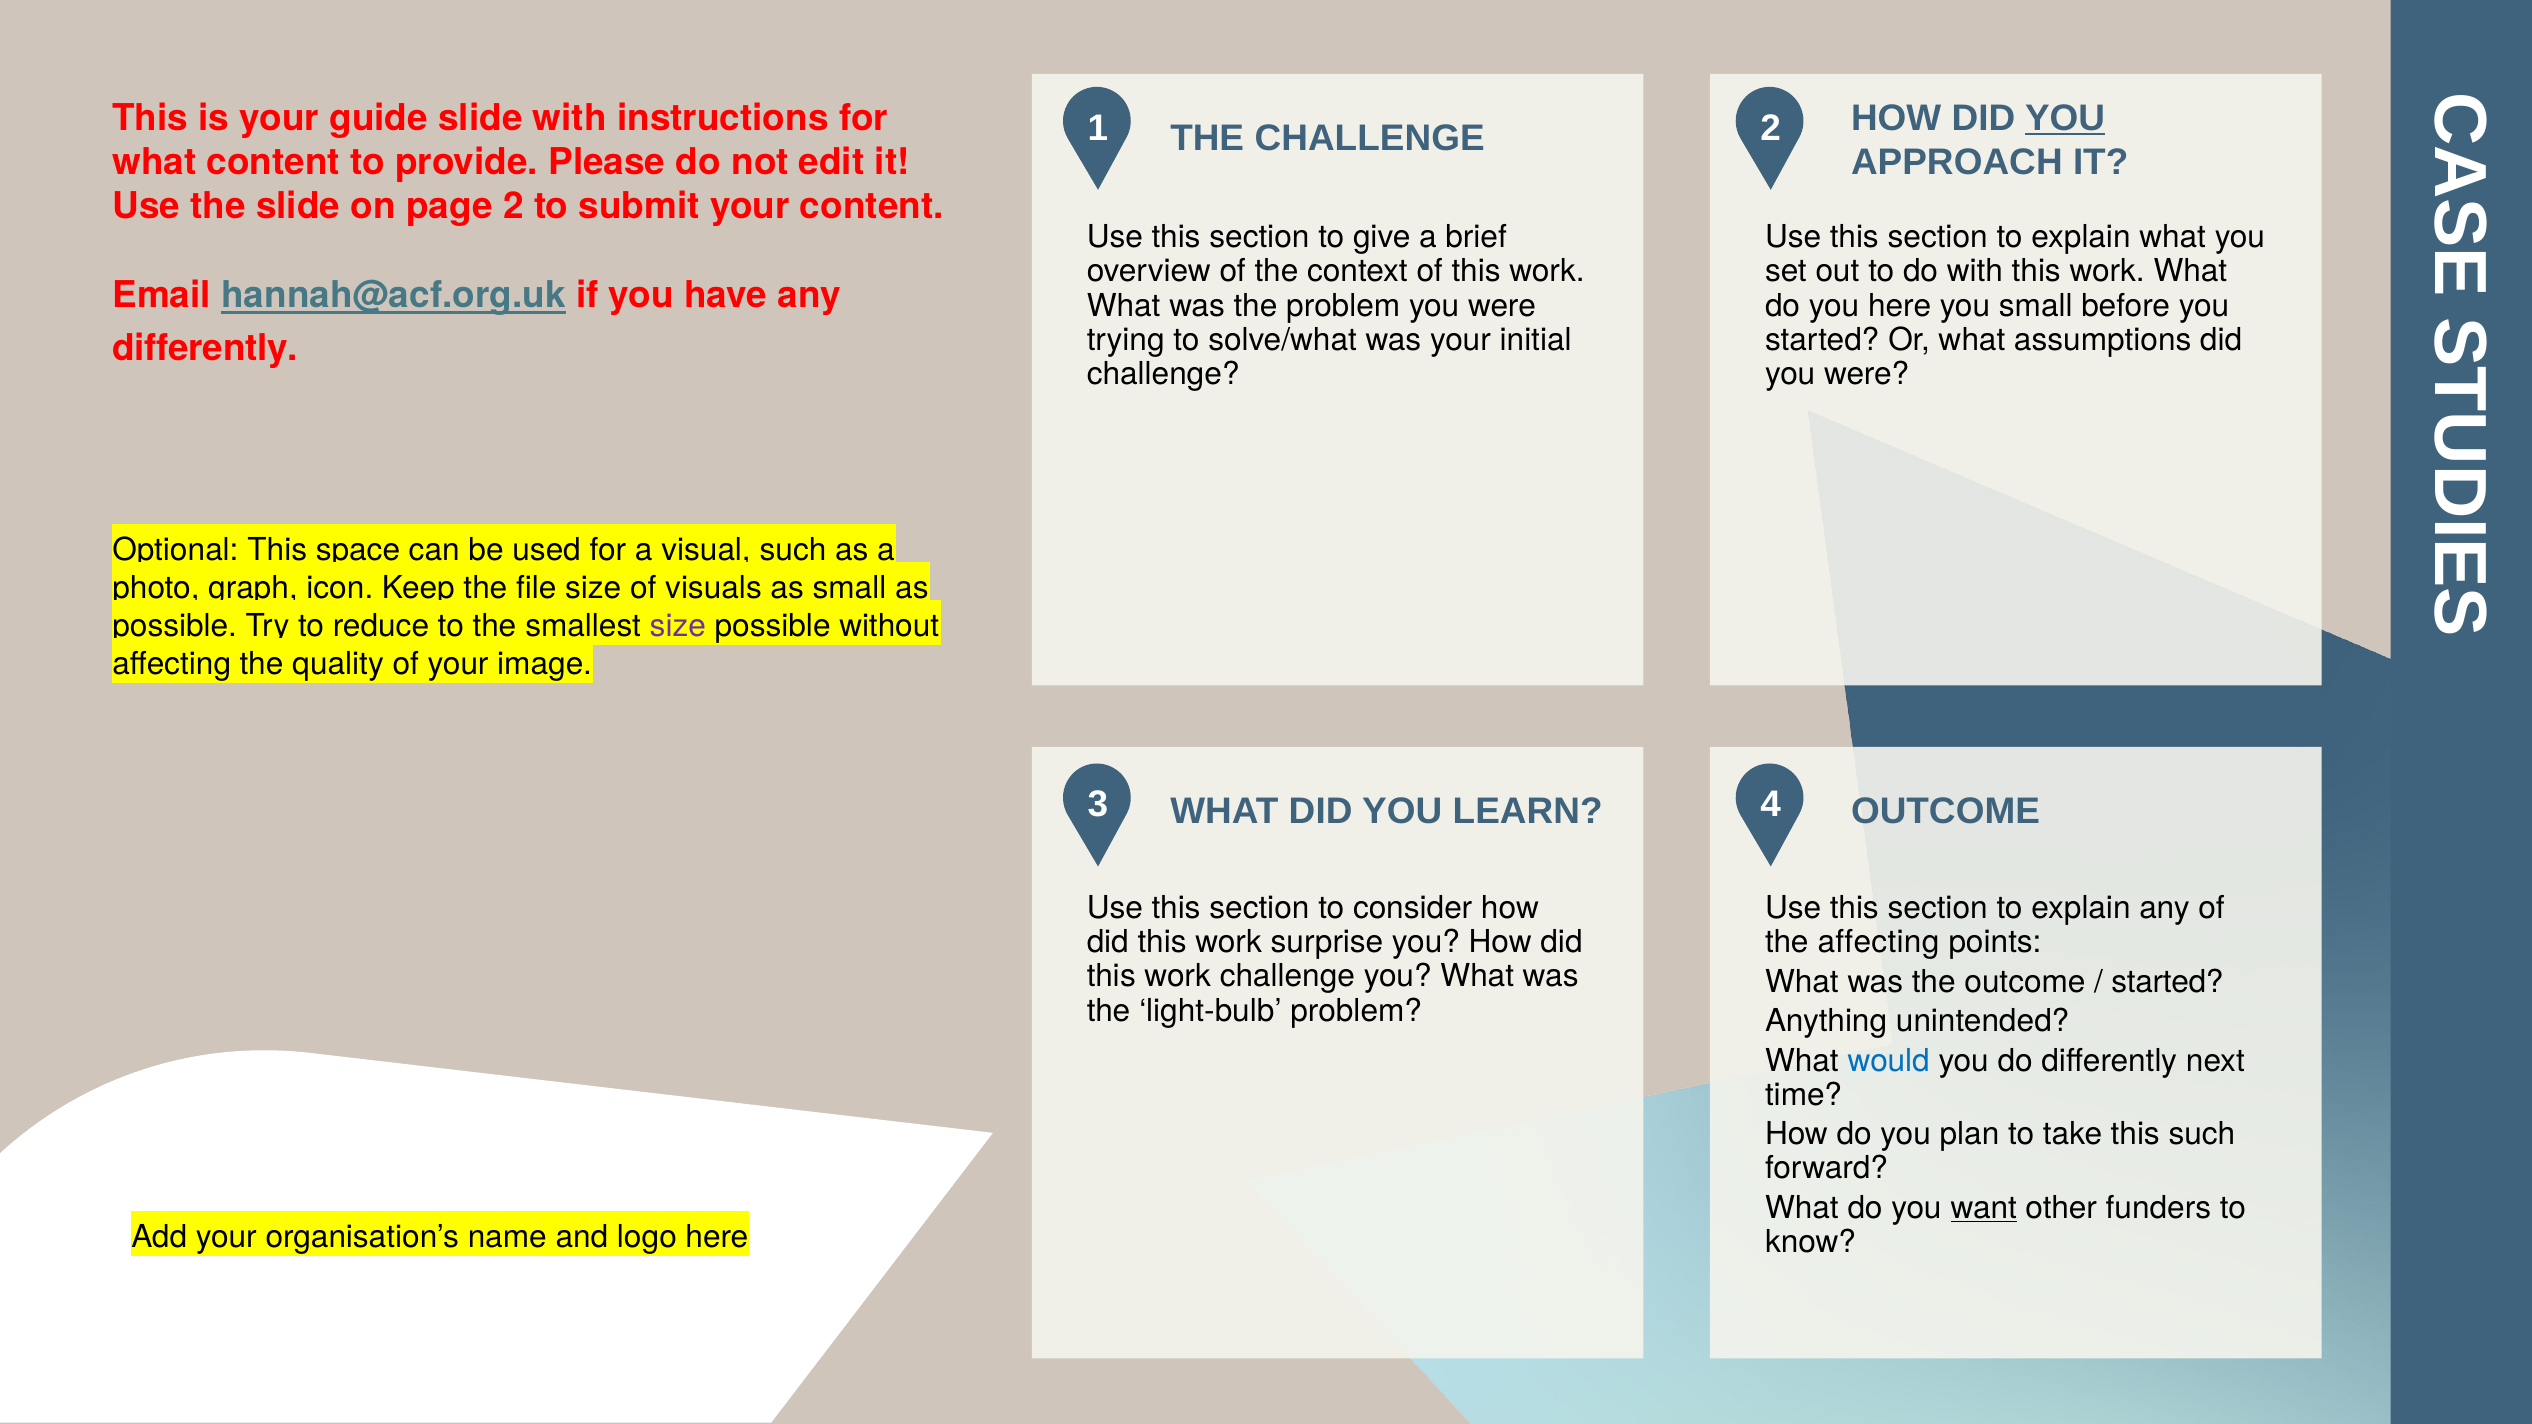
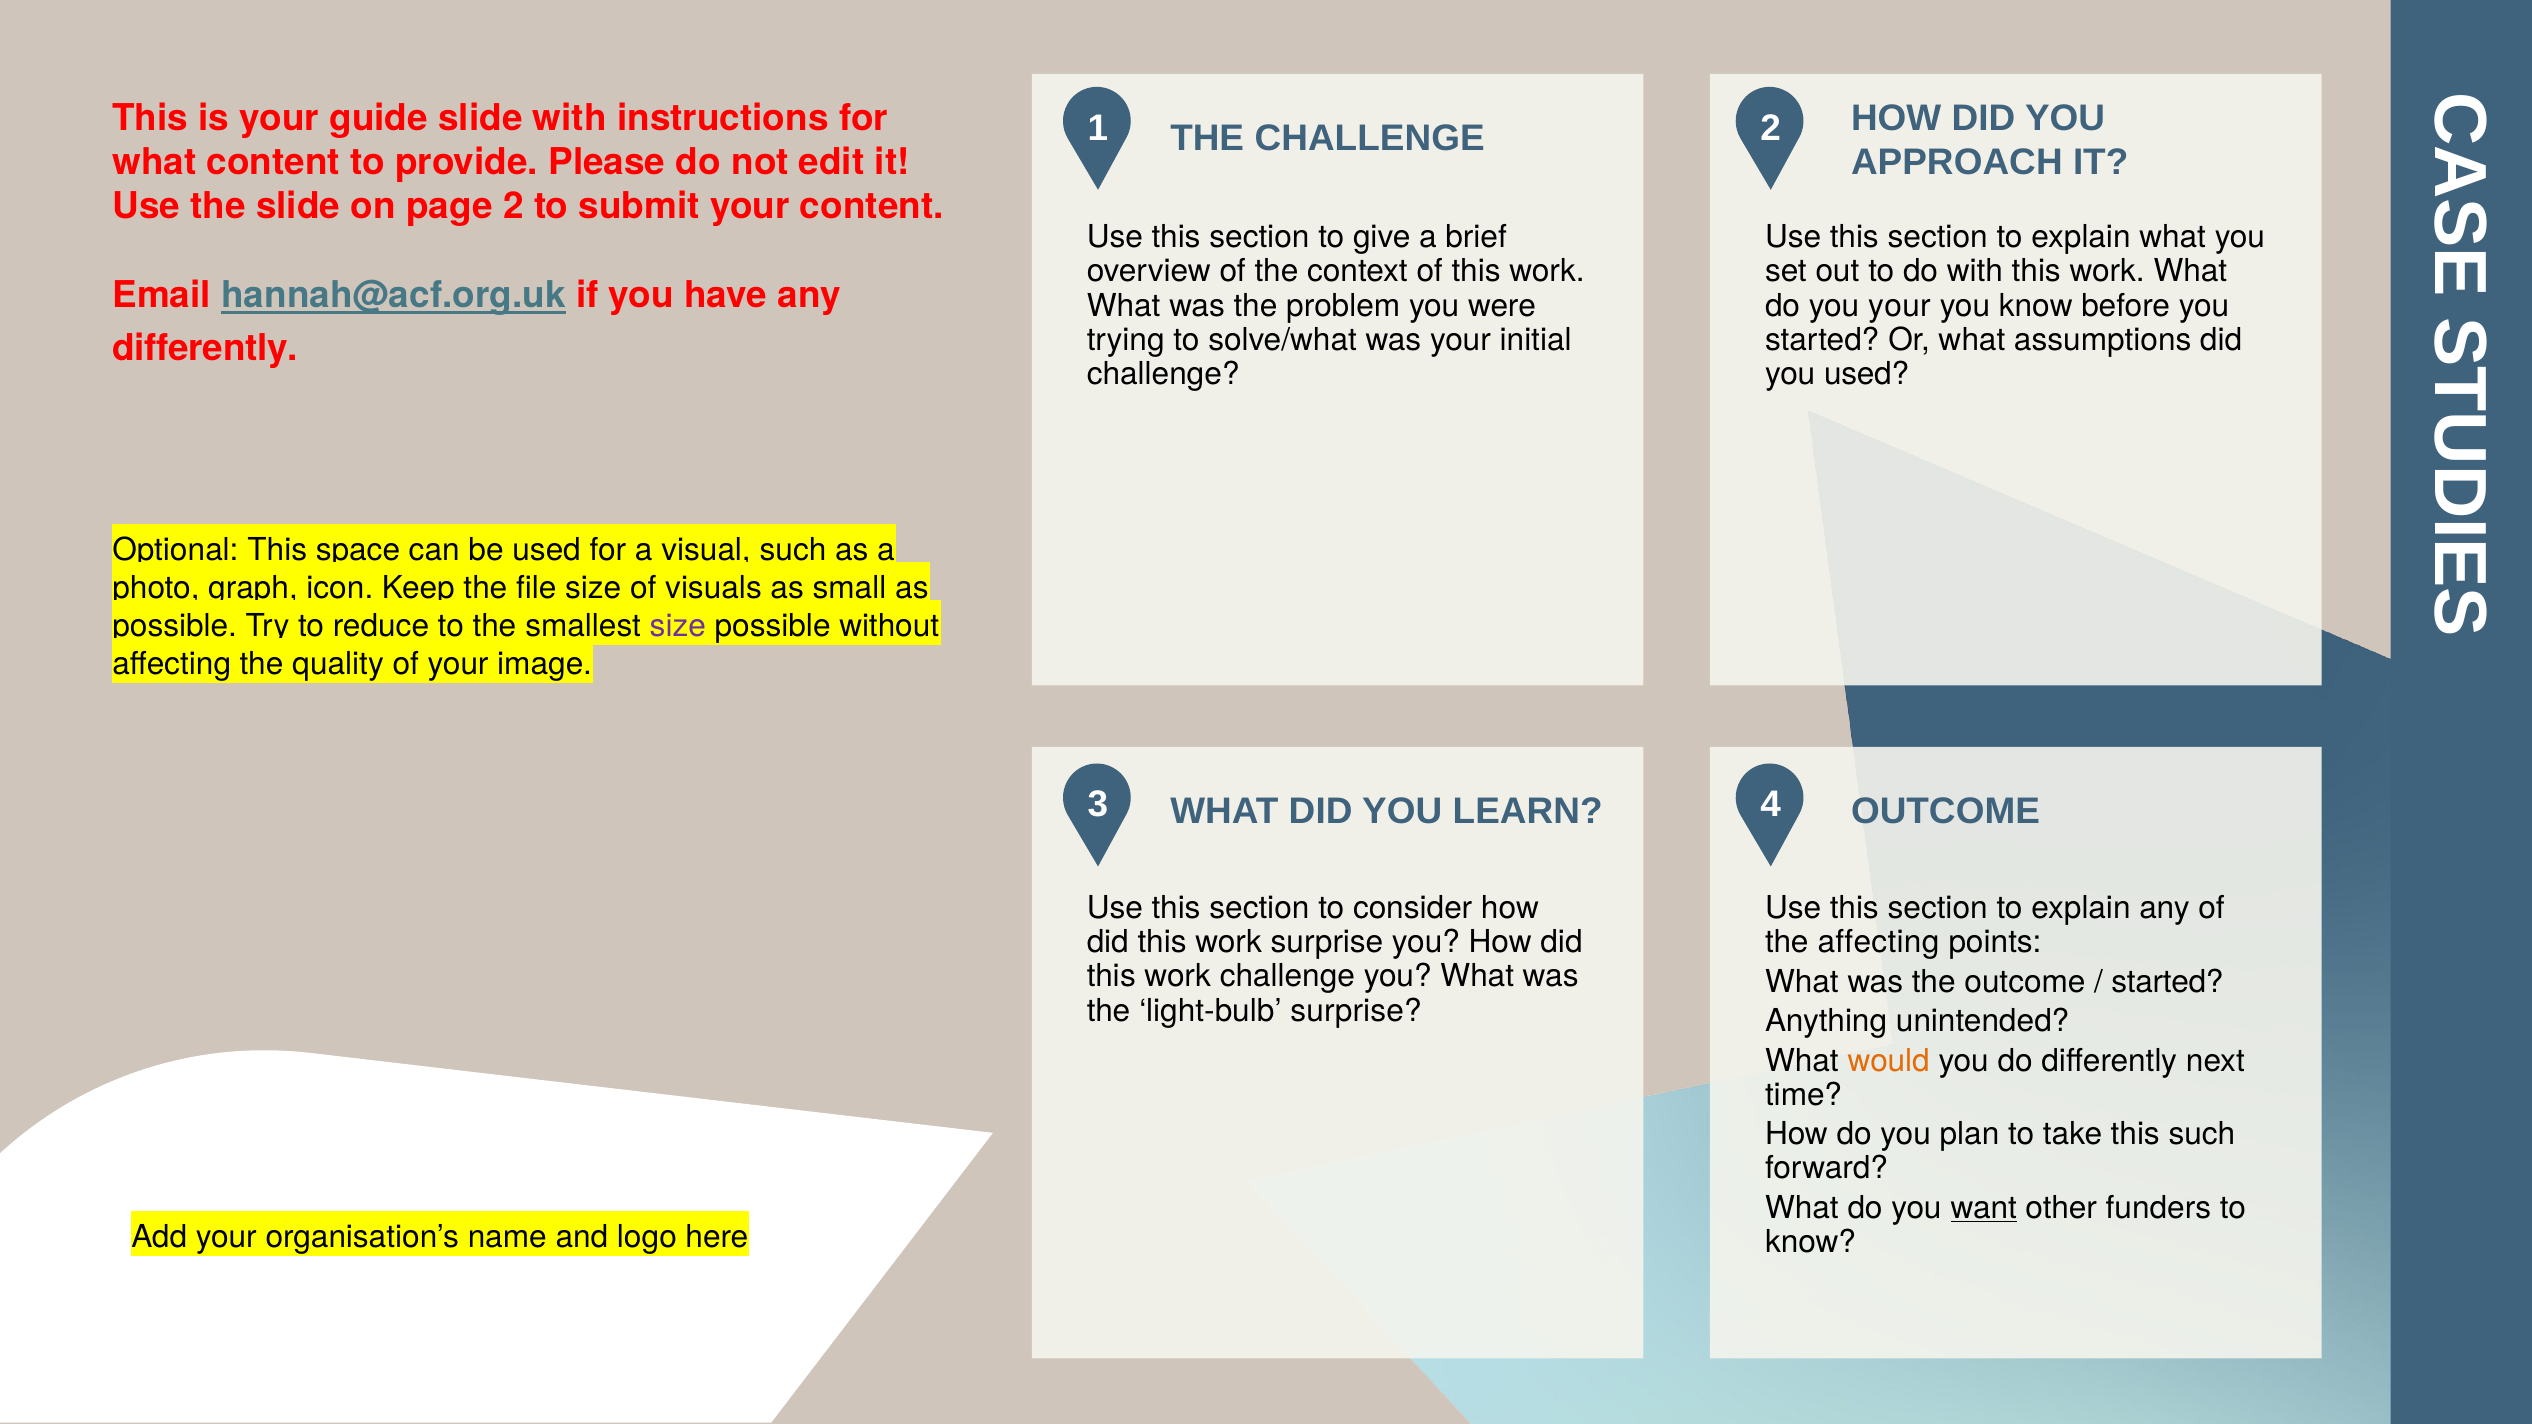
YOU at (2065, 118) underline: present -> none
you here: here -> your
you small: small -> know
were at (1867, 374): were -> used
light-bulb problem: problem -> surprise
would colour: blue -> orange
